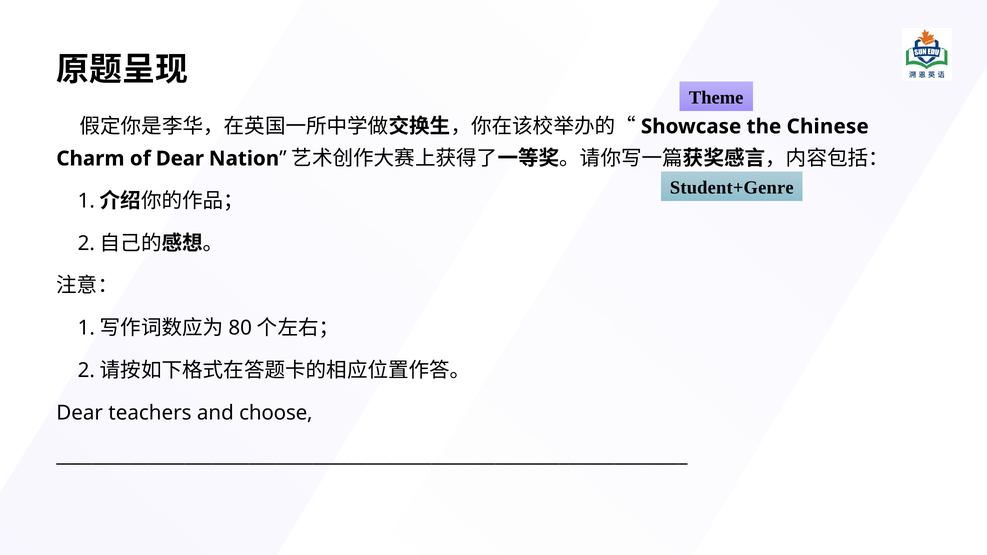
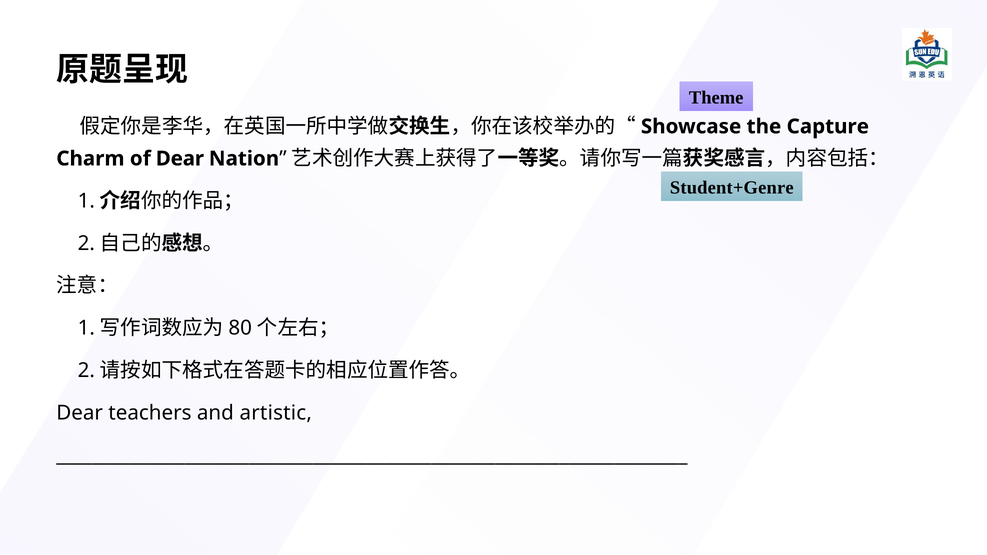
Chinese: Chinese -> Capture
choose: choose -> artistic
